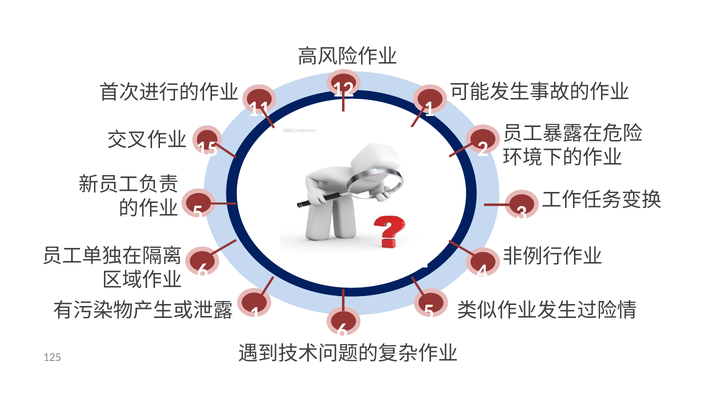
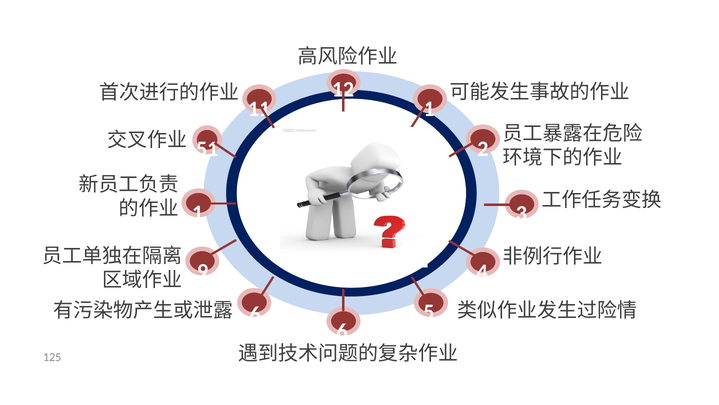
15: 15 -> 51
5 at (198, 213): 5 -> 1
6 at (203, 271): 6 -> 9
1 at (255, 314): 1 -> 6
